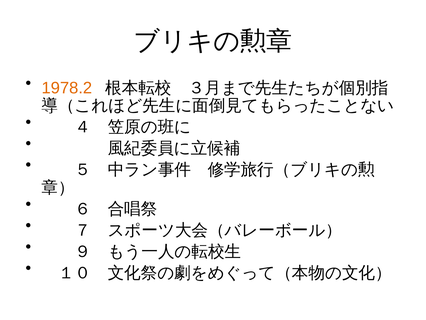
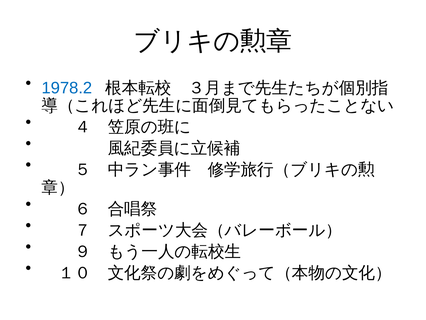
1978.2 colour: orange -> blue
